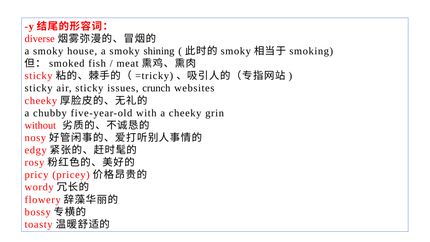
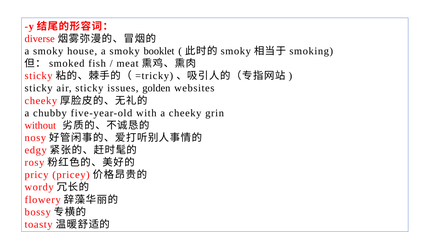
shining: shining -> booklet
crunch: crunch -> golden
